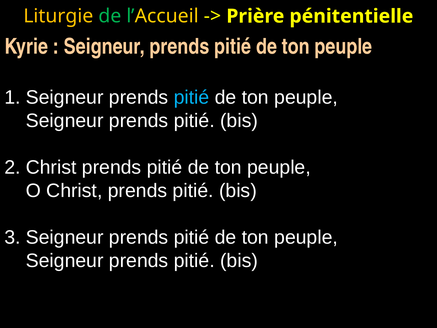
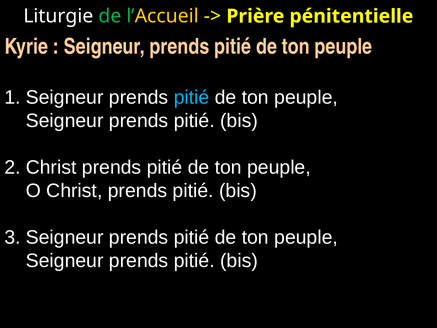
Liturgie colour: yellow -> white
